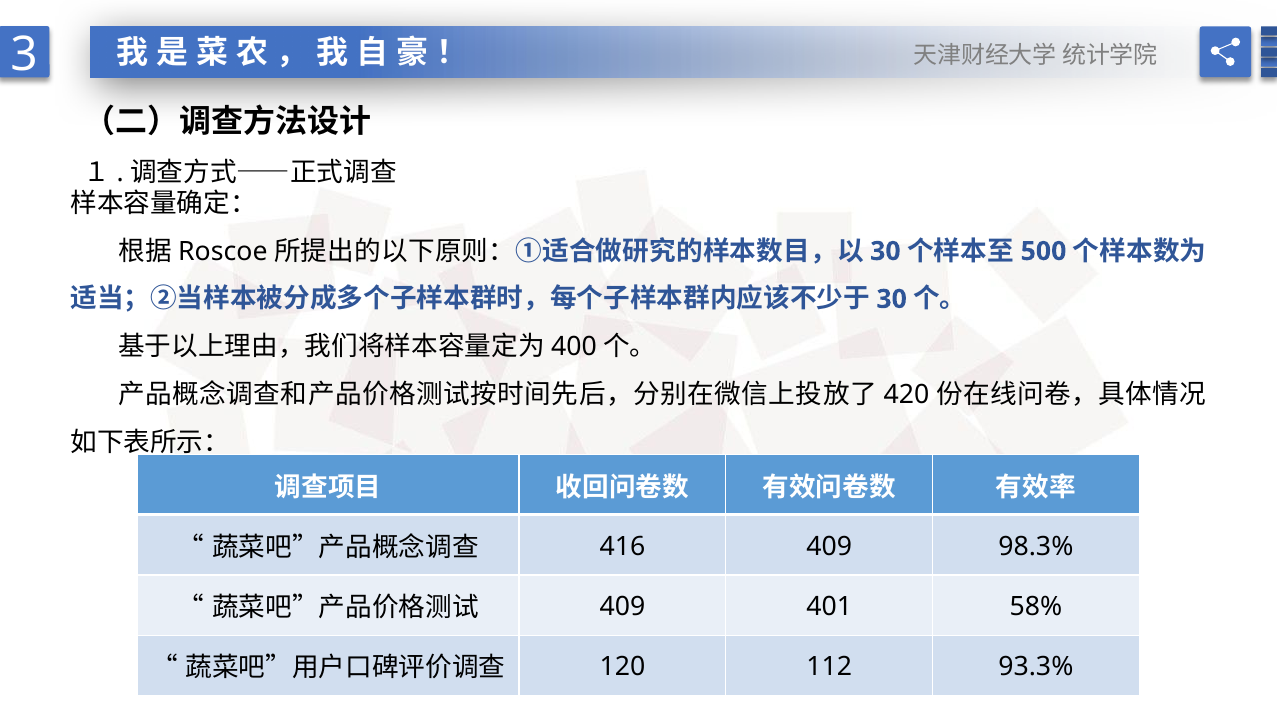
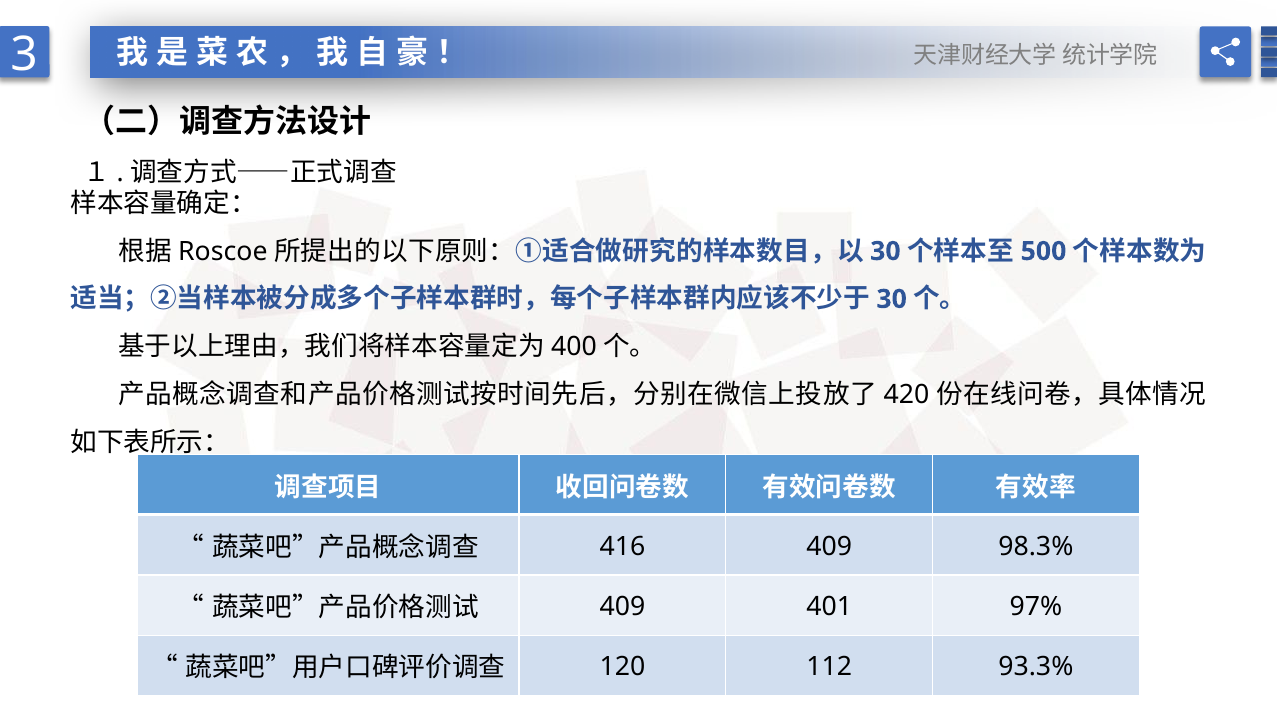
58%: 58% -> 97%
